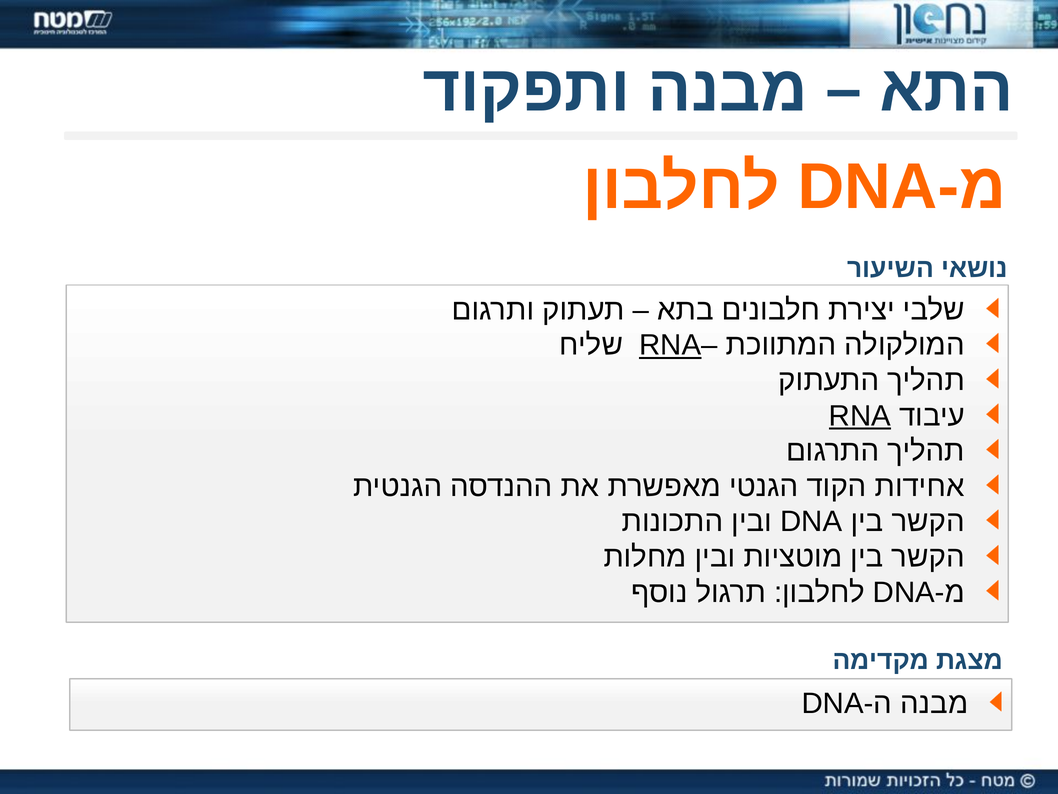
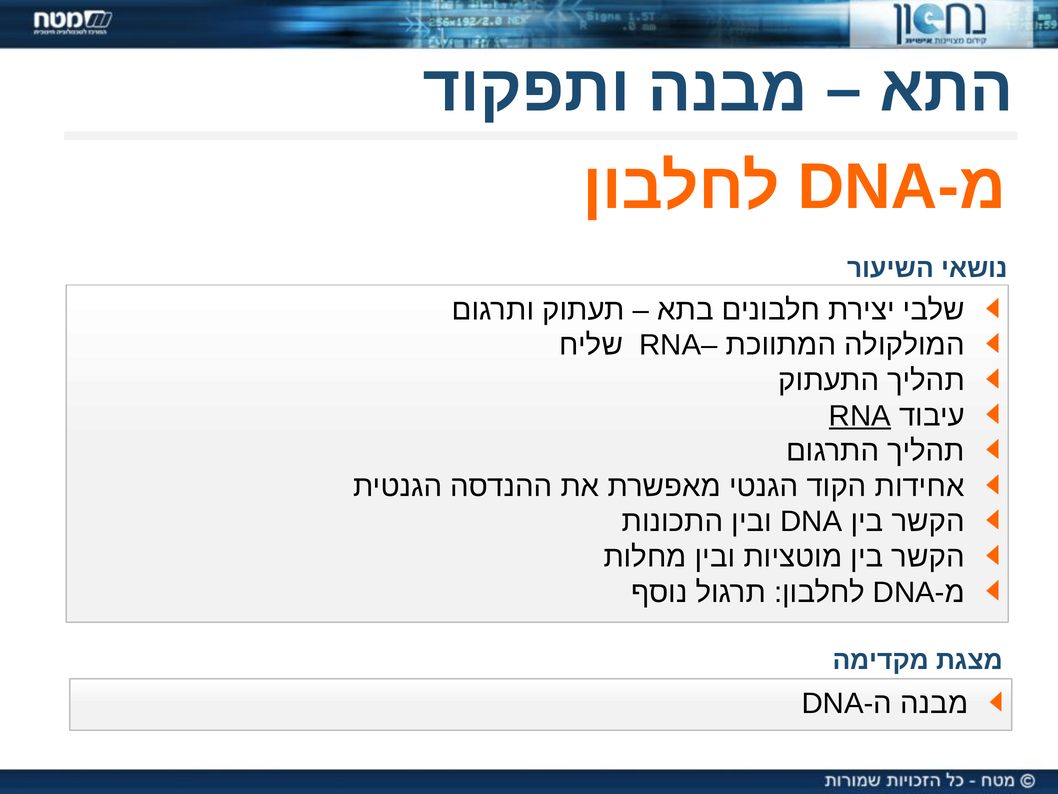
RNA at (670, 345) underline: present -> none
